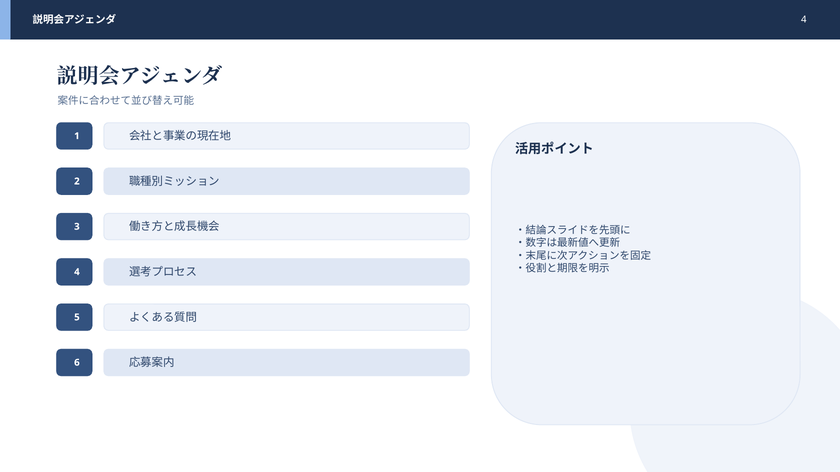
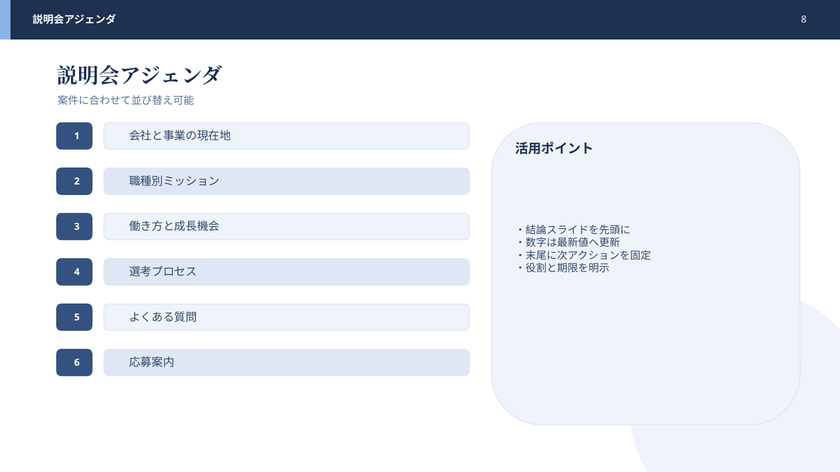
4 at (804, 20): 4 -> 8
